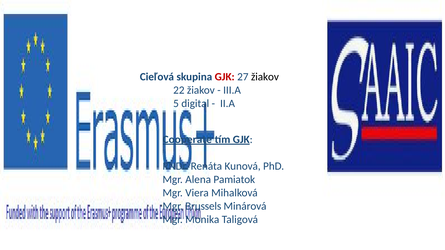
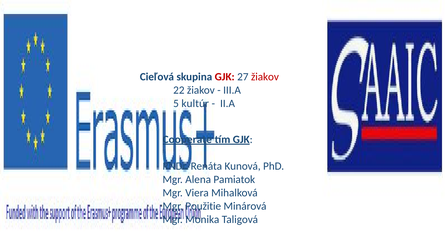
žiakov at (265, 77) colour: black -> red
digital: digital -> kultúr
Brussels: Brussels -> Použitie
